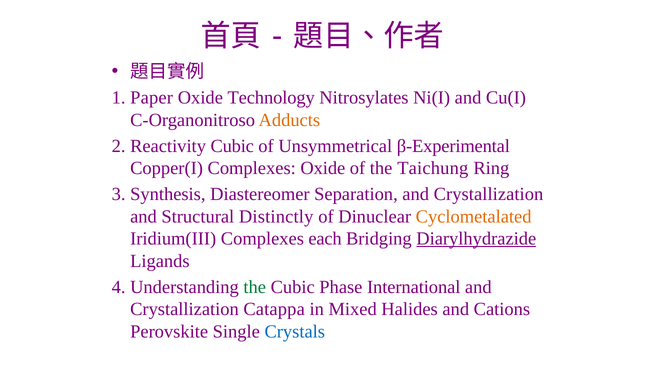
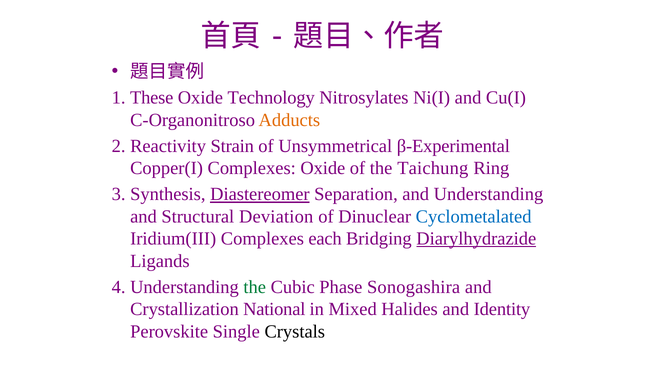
Paper: Paper -> These
Reactivity Cubic: Cubic -> Strain
Diastereomer underline: none -> present
Separation and Crystallization: Crystallization -> Understanding
Distinctly: Distinctly -> Deviation
Cyclometalated colour: orange -> blue
International: International -> Sonogashira
Catappa: Catappa -> National
Cations: Cations -> Identity
Crystals colour: blue -> black
